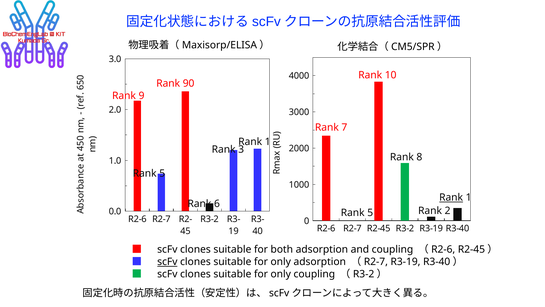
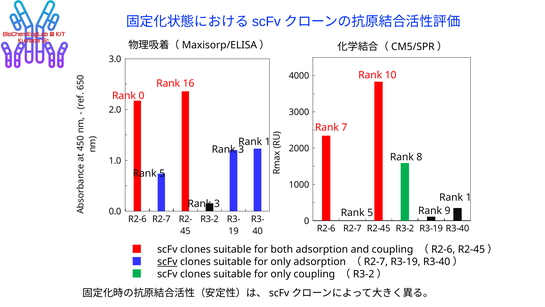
90: 90 -> 16
Rank 9: 9 -> 0
Rank at (451, 197) underline: present -> none
6 at (217, 204): 6 -> 3
2: 2 -> 9
